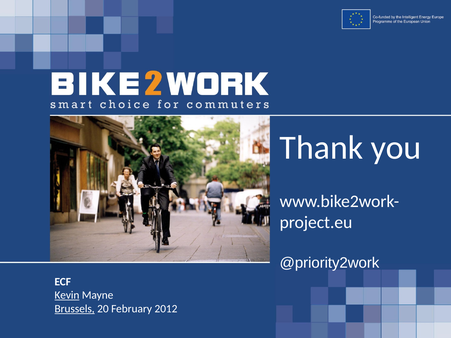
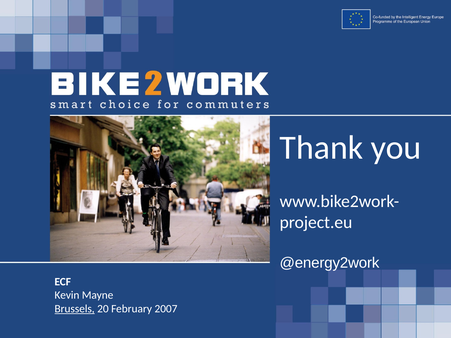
@priority2work: @priority2work -> @energy2work
Kevin underline: present -> none
2012: 2012 -> 2007
